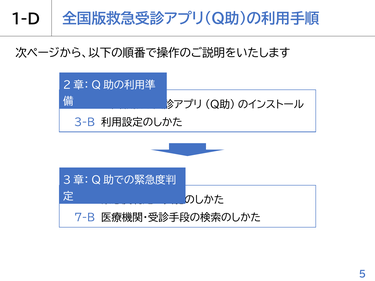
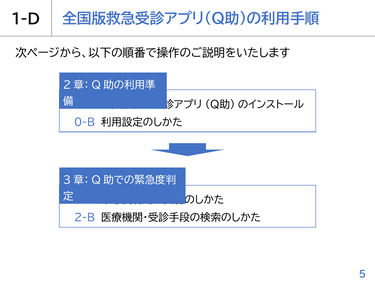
3-B: 3-B -> 0-B
7-B: 7-B -> 2-B
